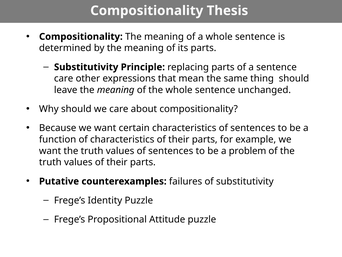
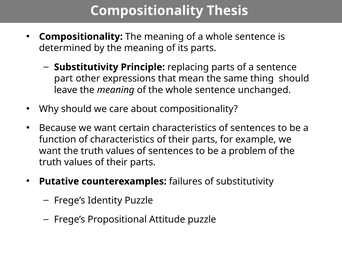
care at (64, 78): care -> part
